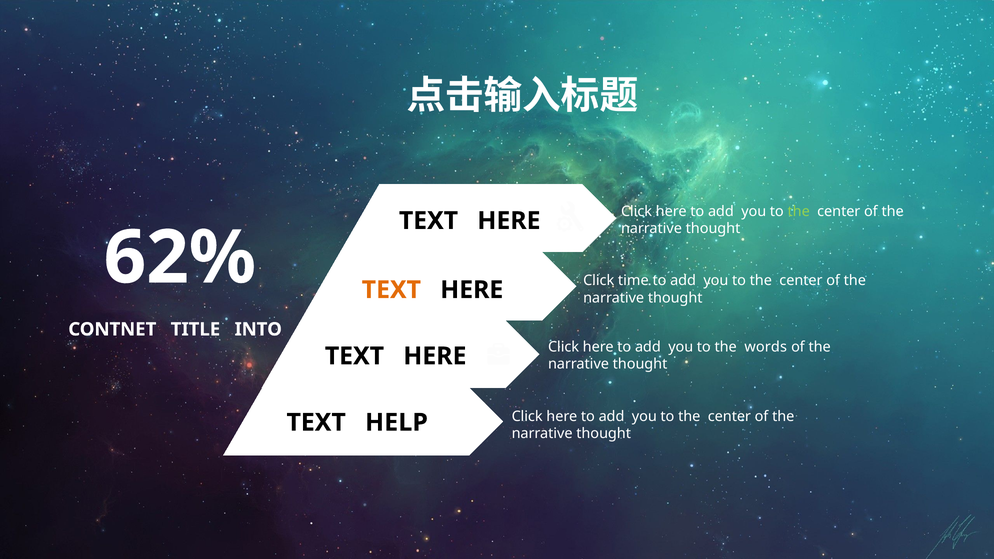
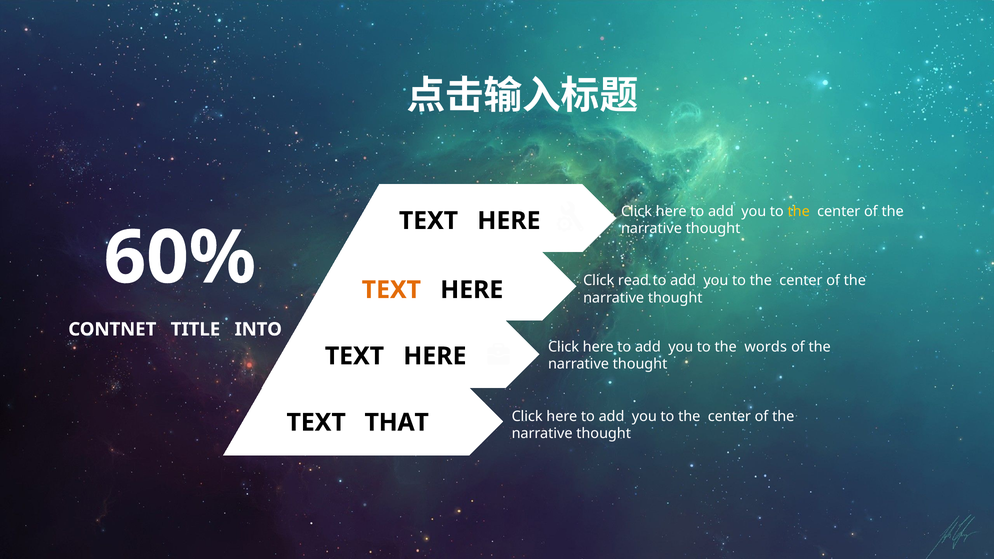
the at (799, 211) colour: light green -> yellow
62%: 62% -> 60%
time: time -> read
HELP: HELP -> THAT
